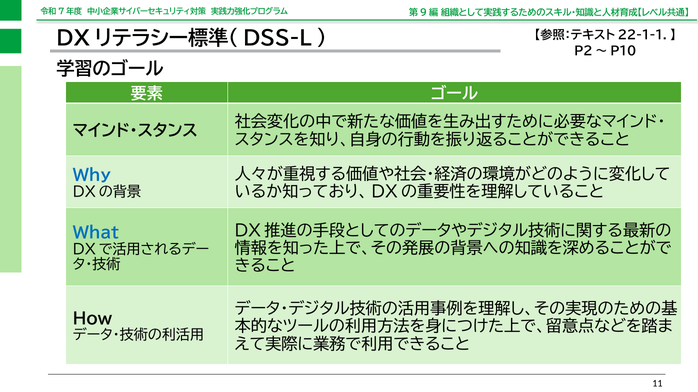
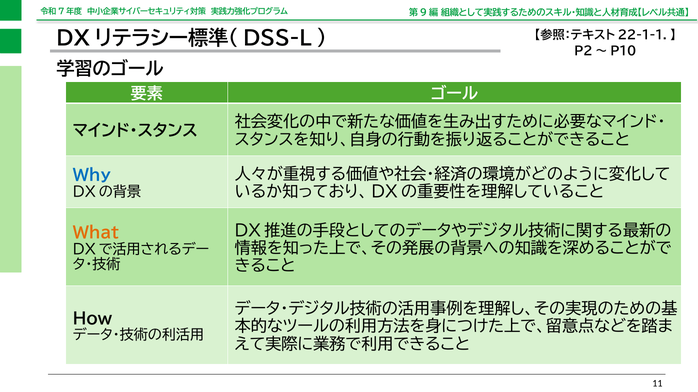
What colour: blue -> orange
